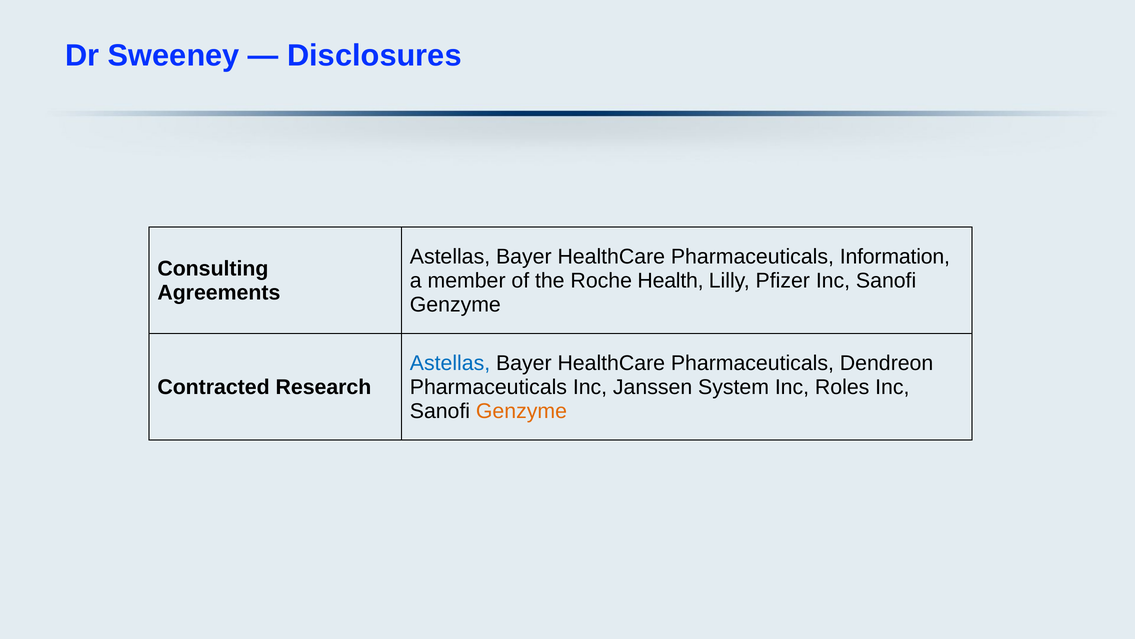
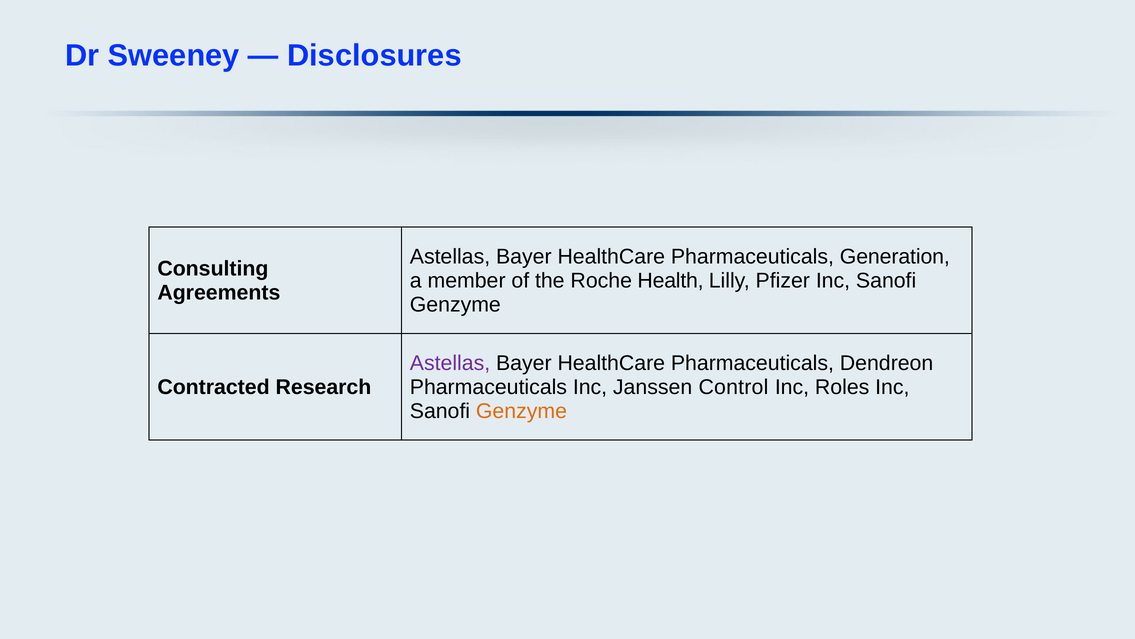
Information: Information -> Generation
Astellas at (450, 363) colour: blue -> purple
System: System -> Control
